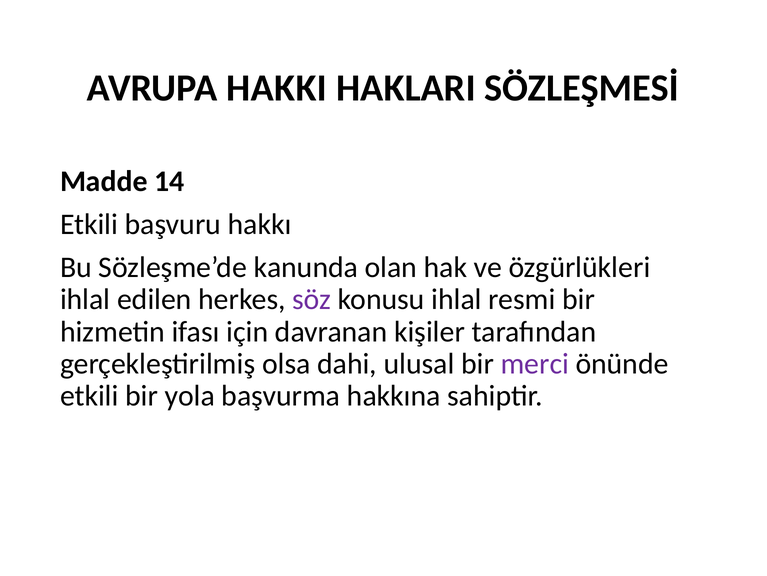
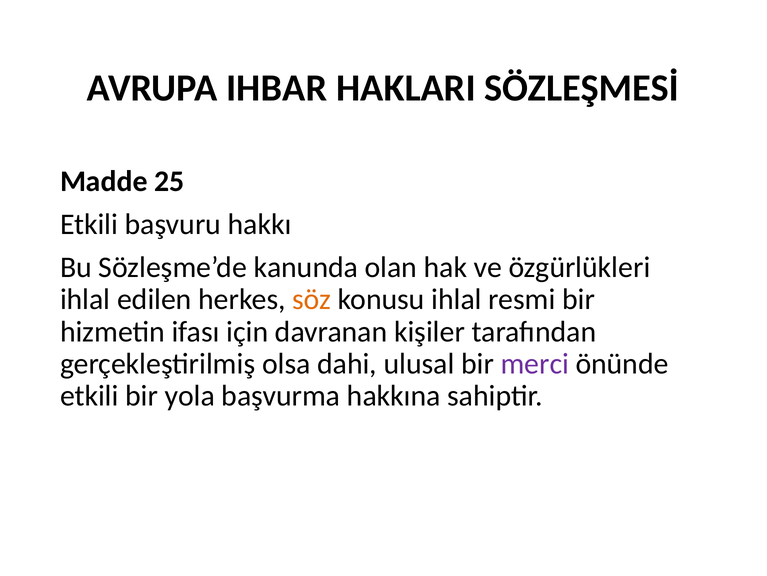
HAKKI: HAKKI -> IHBAR
14: 14 -> 25
söz colour: purple -> orange
